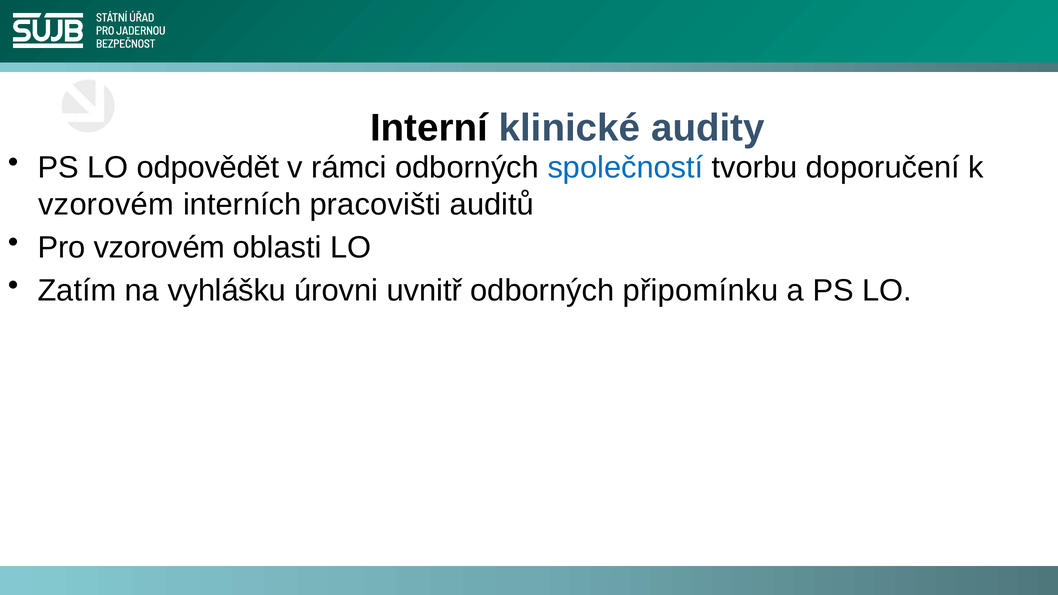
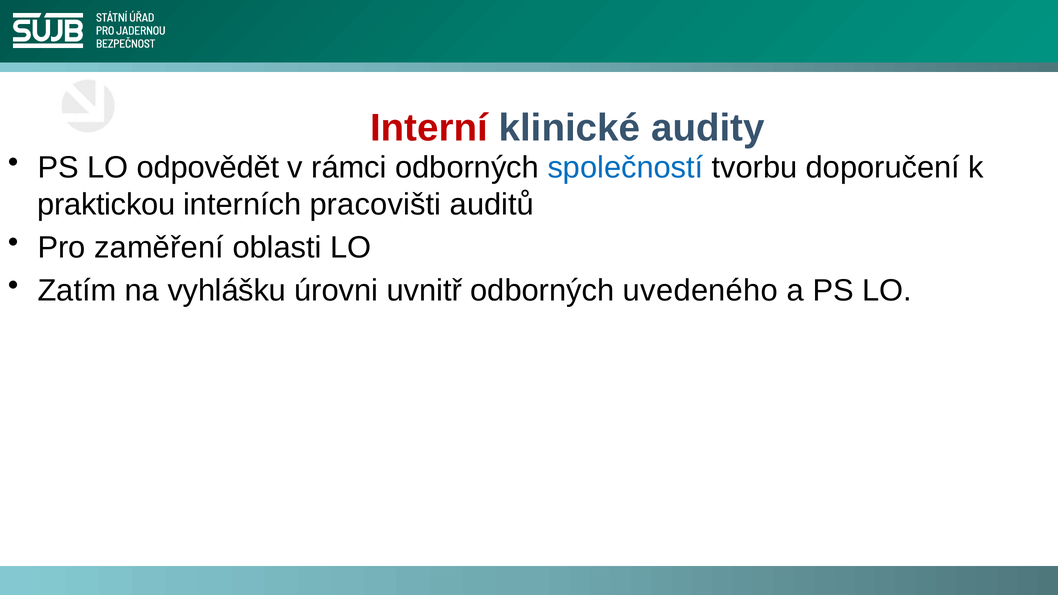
Interní colour: black -> red
vzorovém at (106, 204): vzorovém -> praktickou
Pro vzorovém: vzorovém -> zaměření
připomínku: připomínku -> uvedeného
